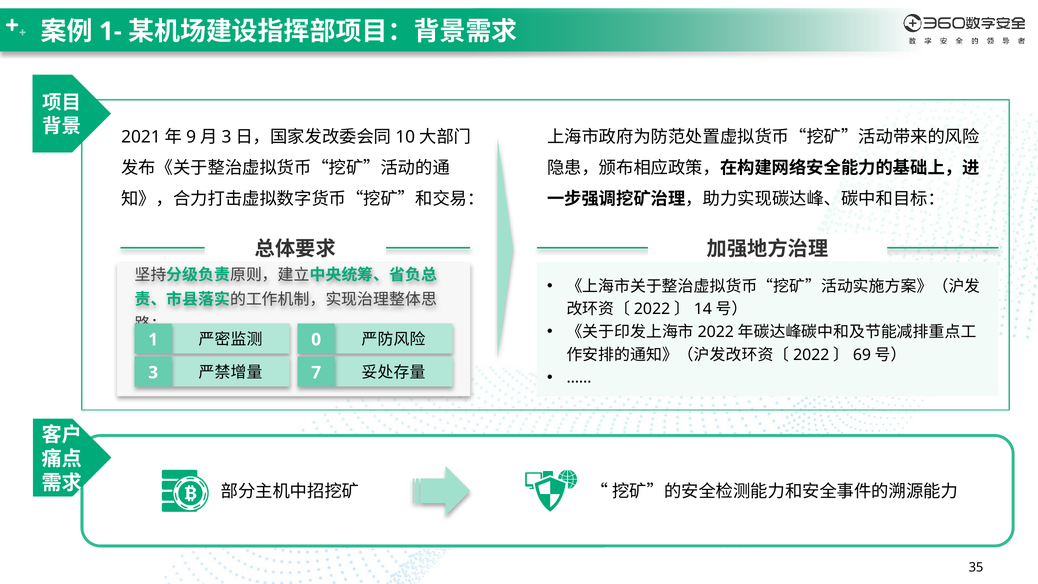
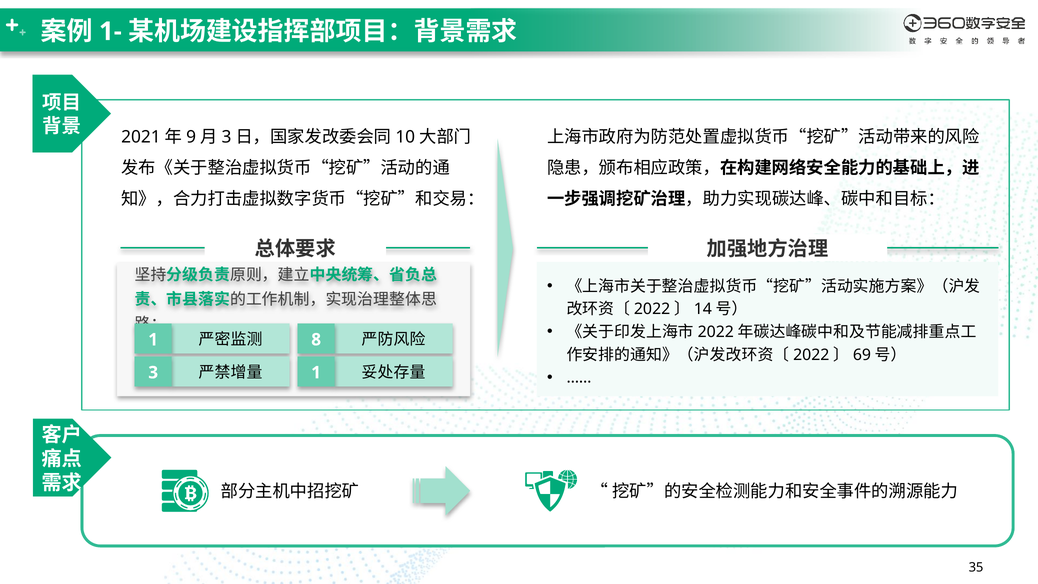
0: 0 -> 8
3 7: 7 -> 1
